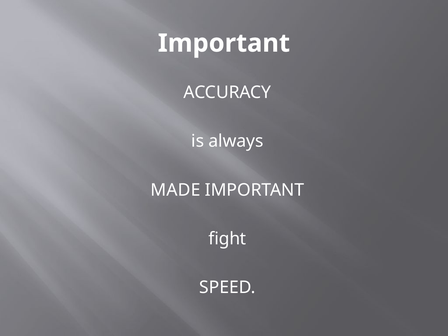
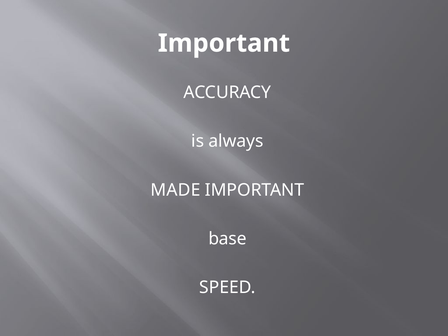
fight: fight -> base
